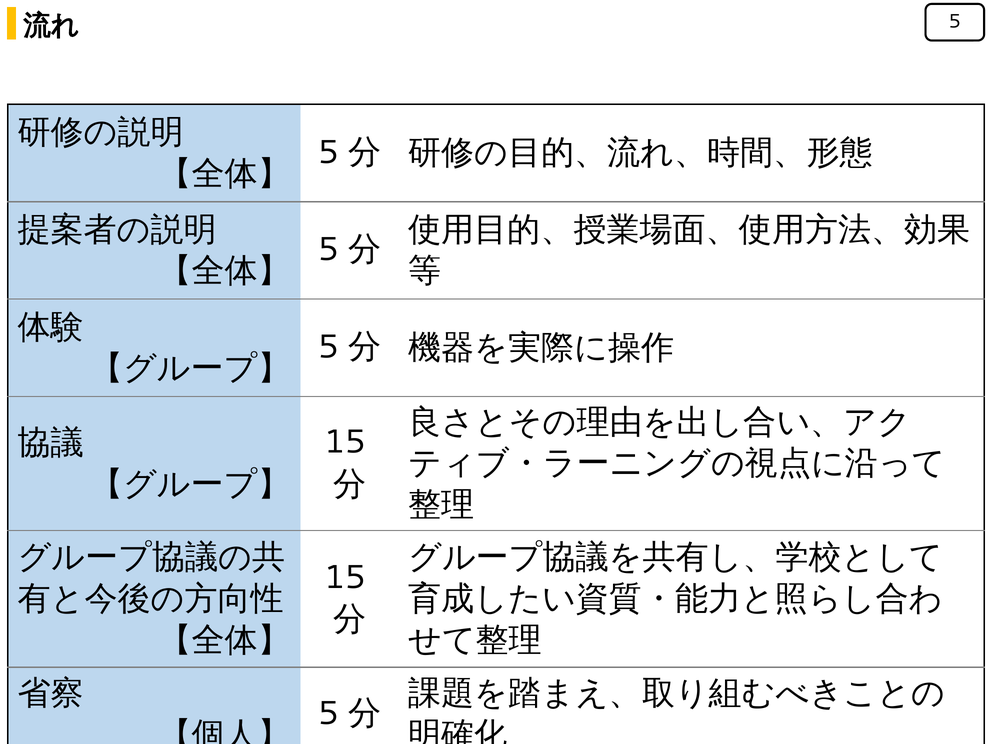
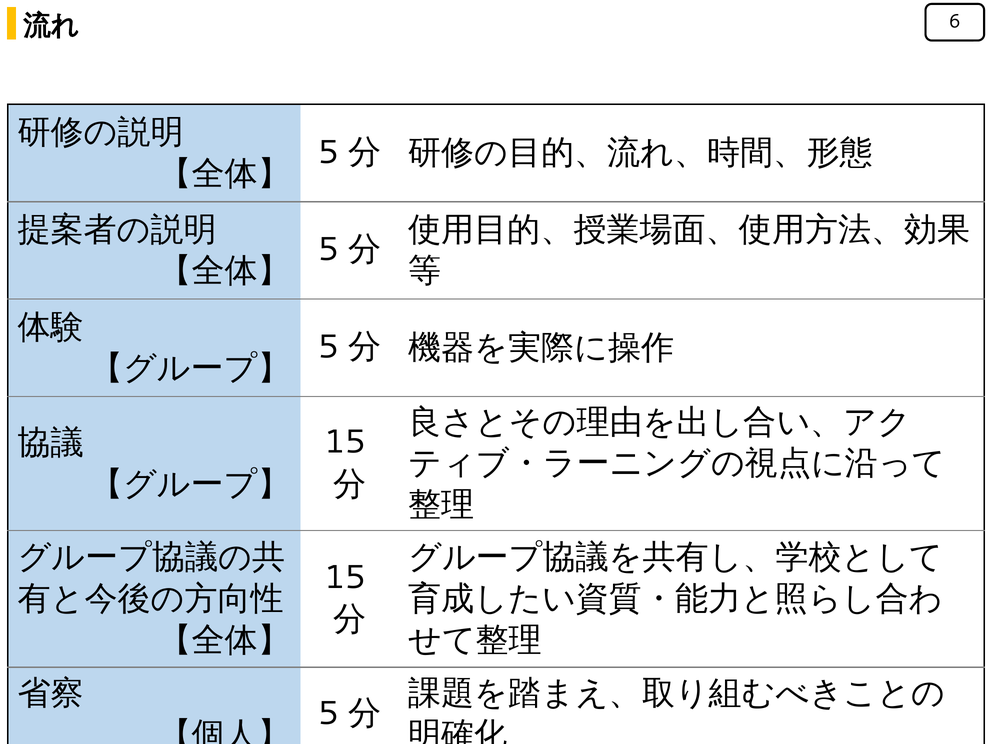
5 at (955, 21): 5 -> 6
